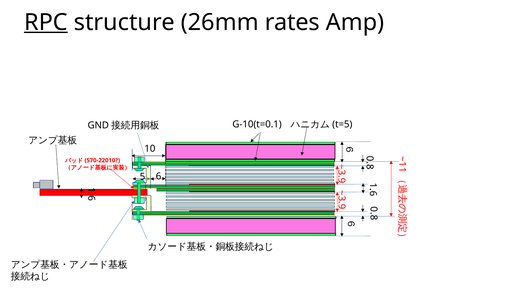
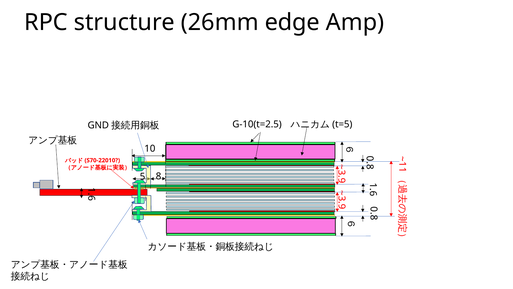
RPC underline: present -> none
rates: rates -> edge
G-10(t=0.1: G-10(t=0.1 -> G-10(t=2.5
6 at (159, 176): 6 -> 8
